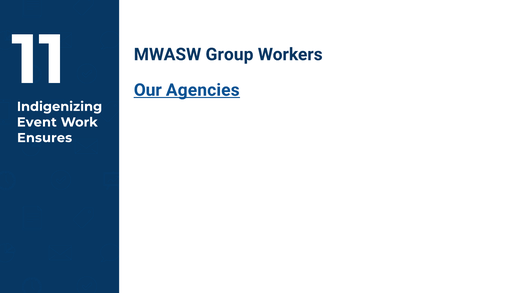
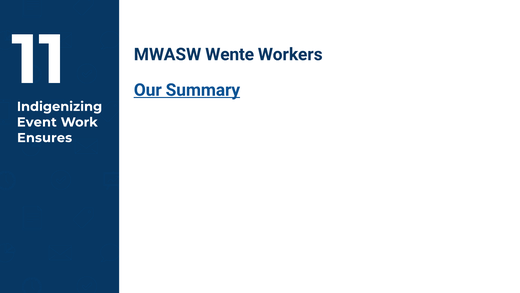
Group: Group -> Wente
Agencies: Agencies -> Summary
